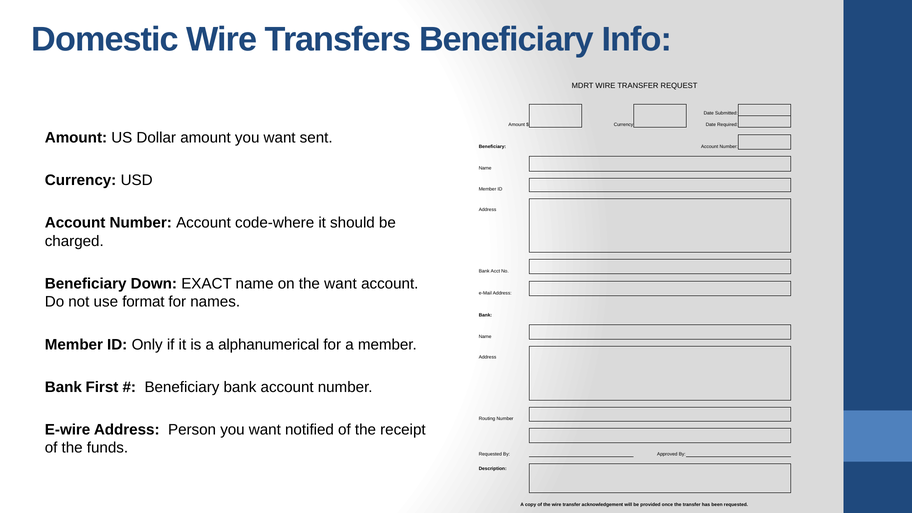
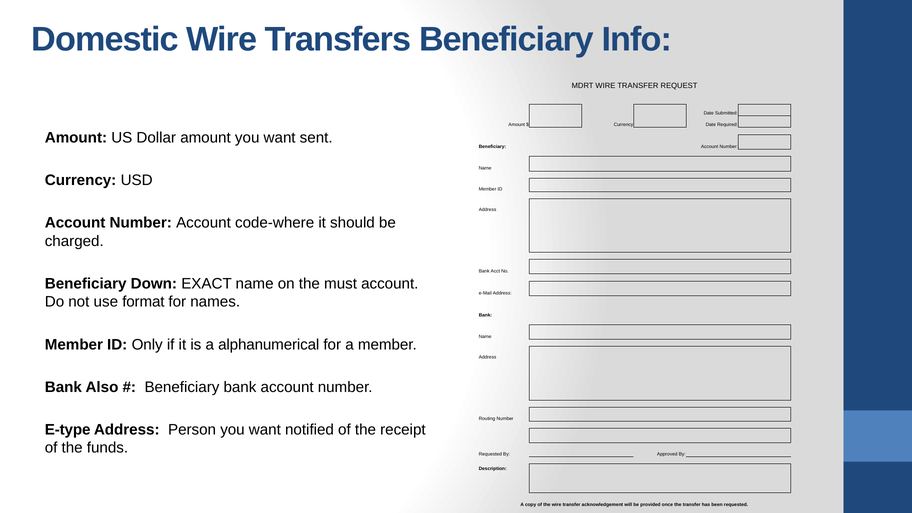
the want: want -> must
First: First -> Also
E-wire: E-wire -> E-type
